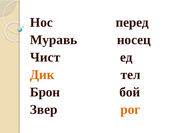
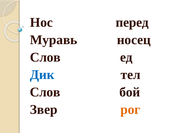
Чист at (45, 57): Чист -> Слов
Дик colour: orange -> blue
Брон at (45, 92): Брон -> Слов
